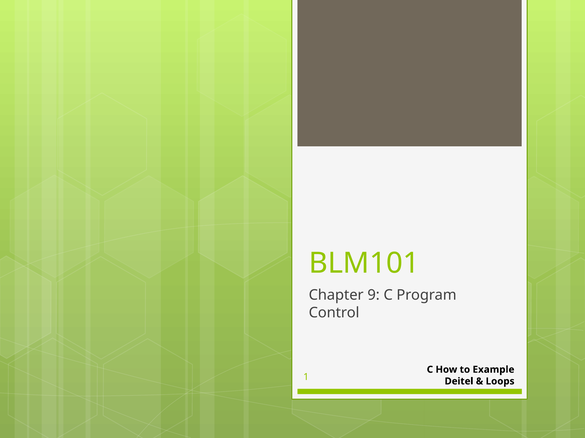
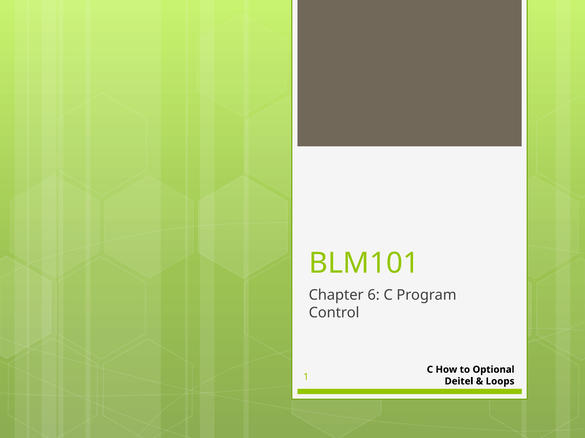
9: 9 -> 6
Example: Example -> Optional
